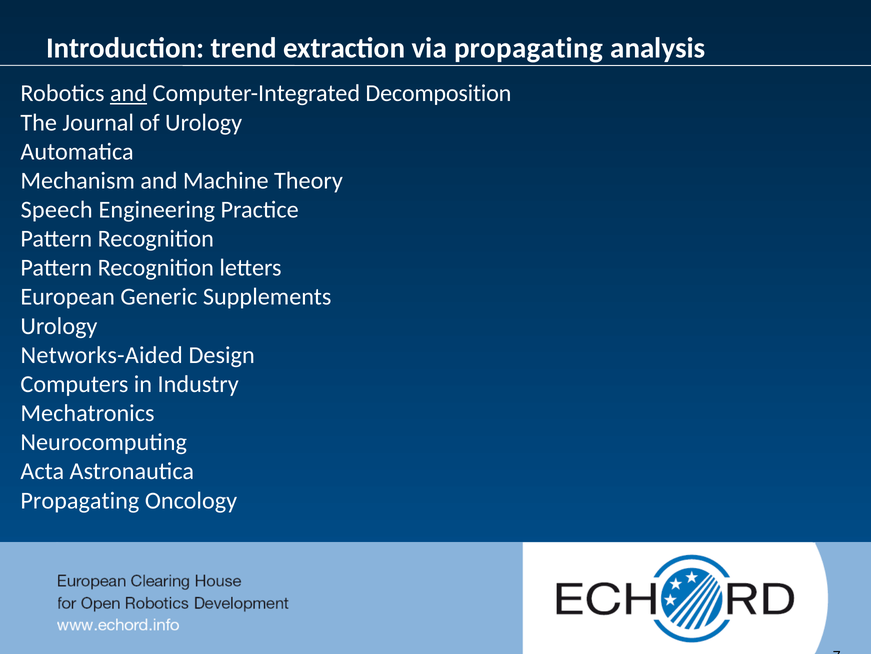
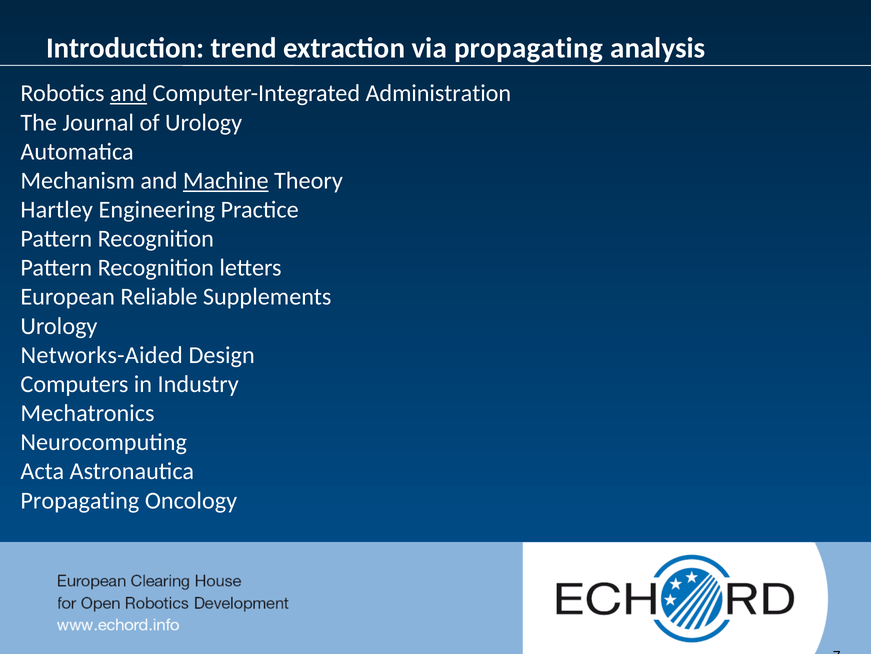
Decomposition: Decomposition -> Administration
Machine underline: none -> present
Speech: Speech -> Hartley
Generic: Generic -> Reliable
